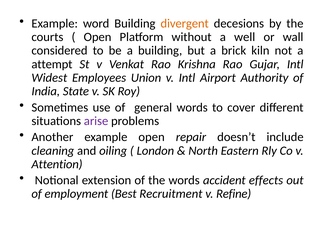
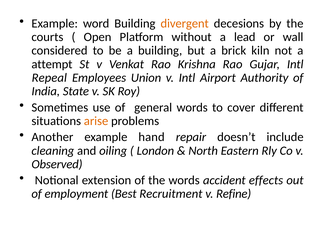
well: well -> lead
Widest: Widest -> Repeal
arise colour: purple -> orange
example open: open -> hand
Attention: Attention -> Observed
